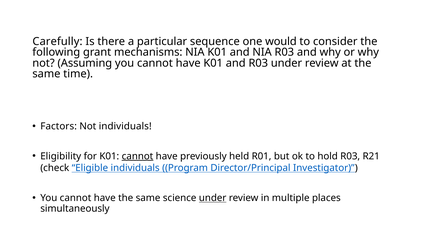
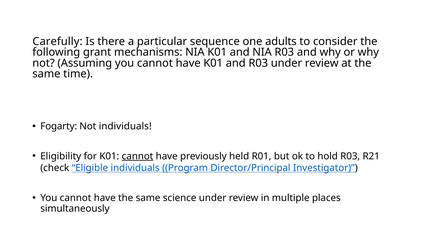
would: would -> adults
Factors: Factors -> Fogarty
under at (213, 198) underline: present -> none
